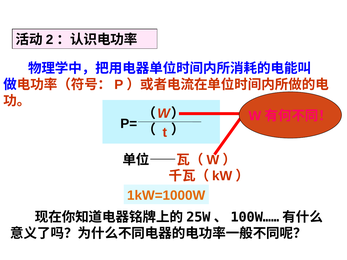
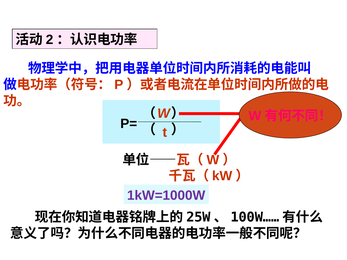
1kW=1000W colour: orange -> purple
